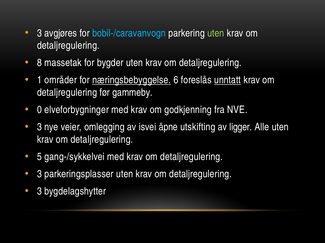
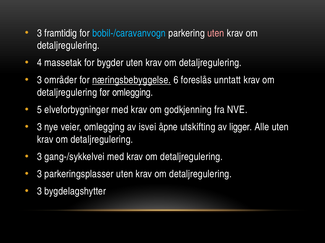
avgjøres: avgjøres -> framtidig
uten at (216, 33) colour: light green -> pink
8: 8 -> 4
1 at (39, 80): 1 -> 3
unntatt underline: present -> none
før gammeby: gammeby -> omlegging
0: 0 -> 5
5 at (39, 157): 5 -> 3
